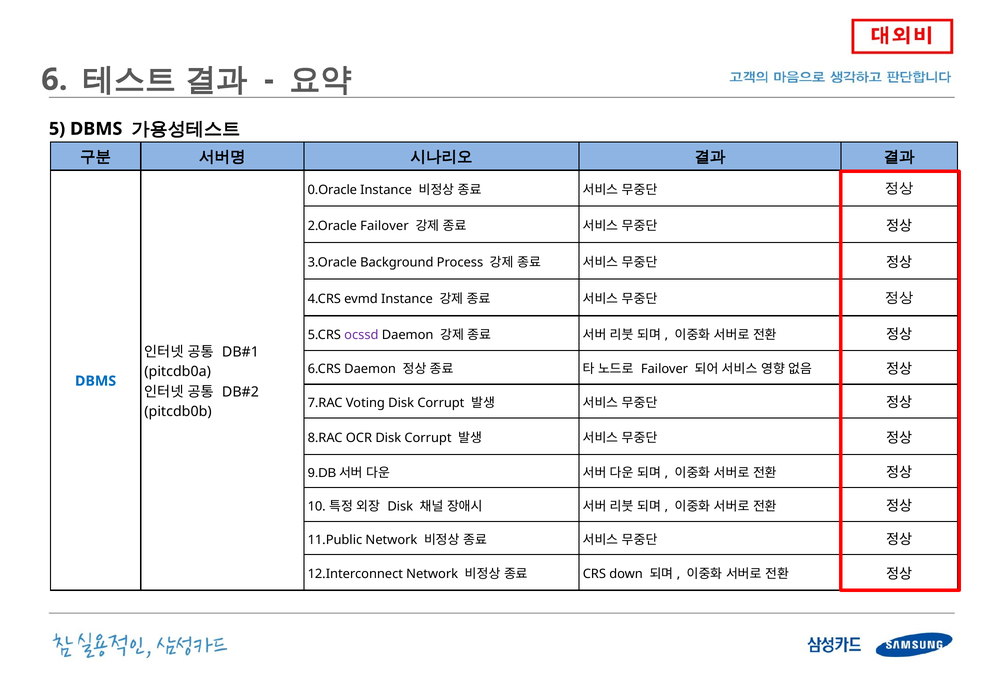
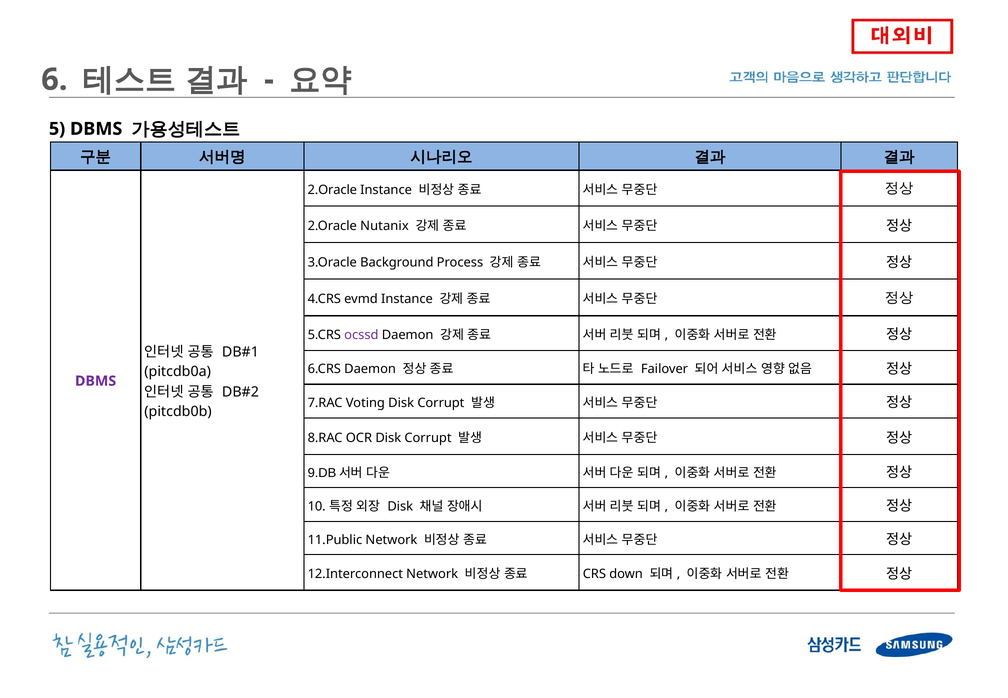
0.Oracle at (332, 190): 0.Oracle -> 2.Oracle
2.Oracle Failover: Failover -> Nutanix
DBMS at (96, 381) colour: blue -> purple
